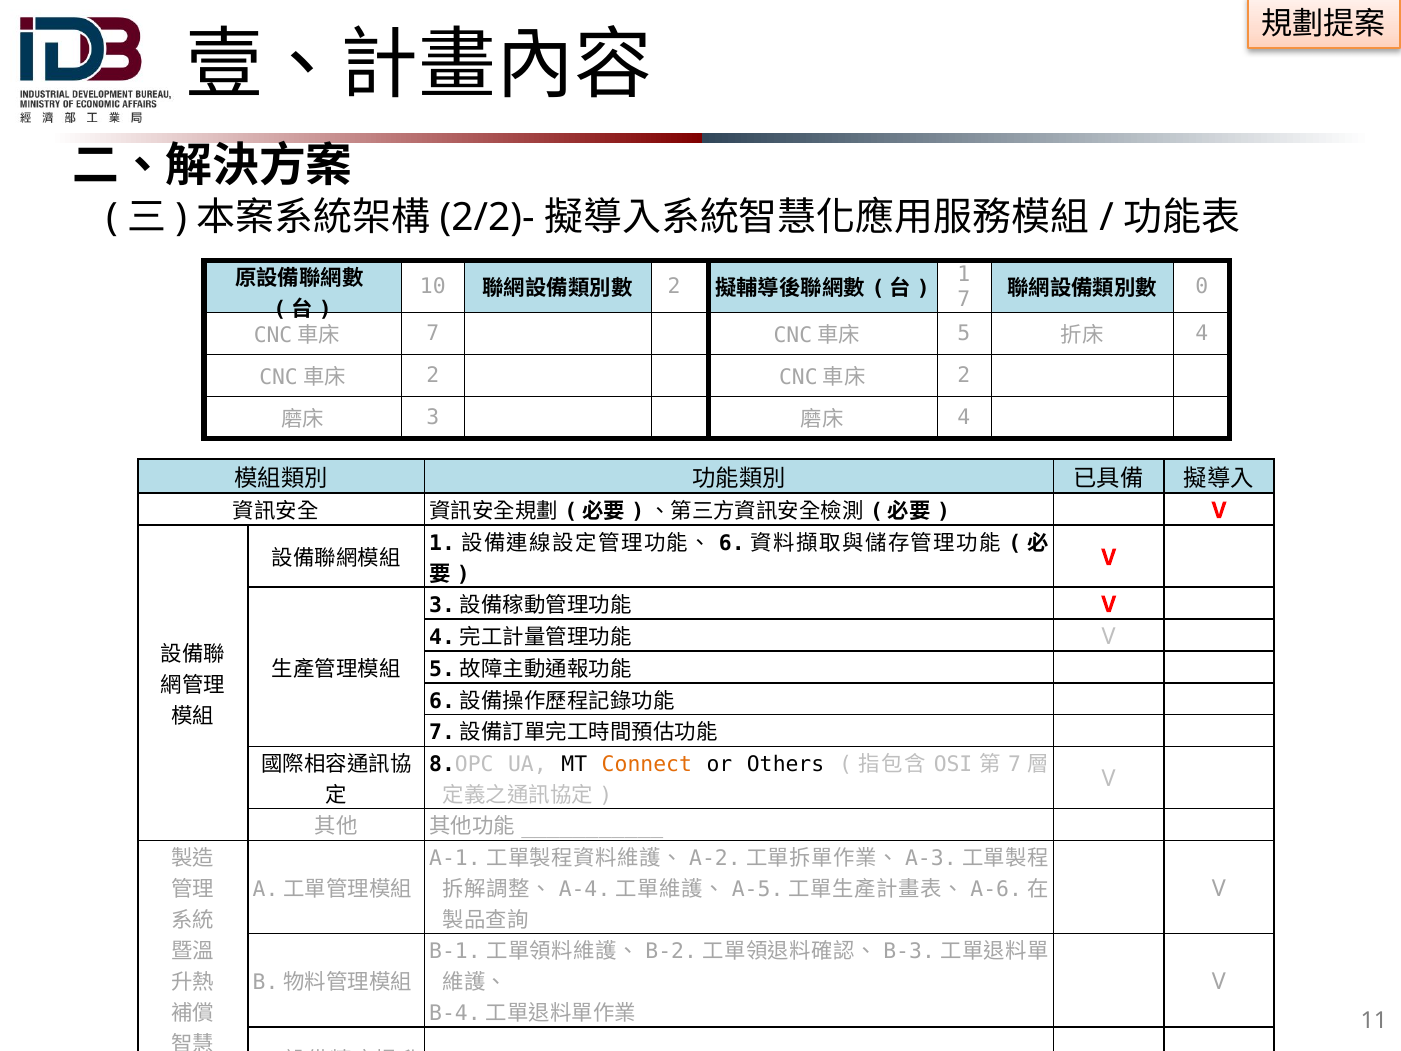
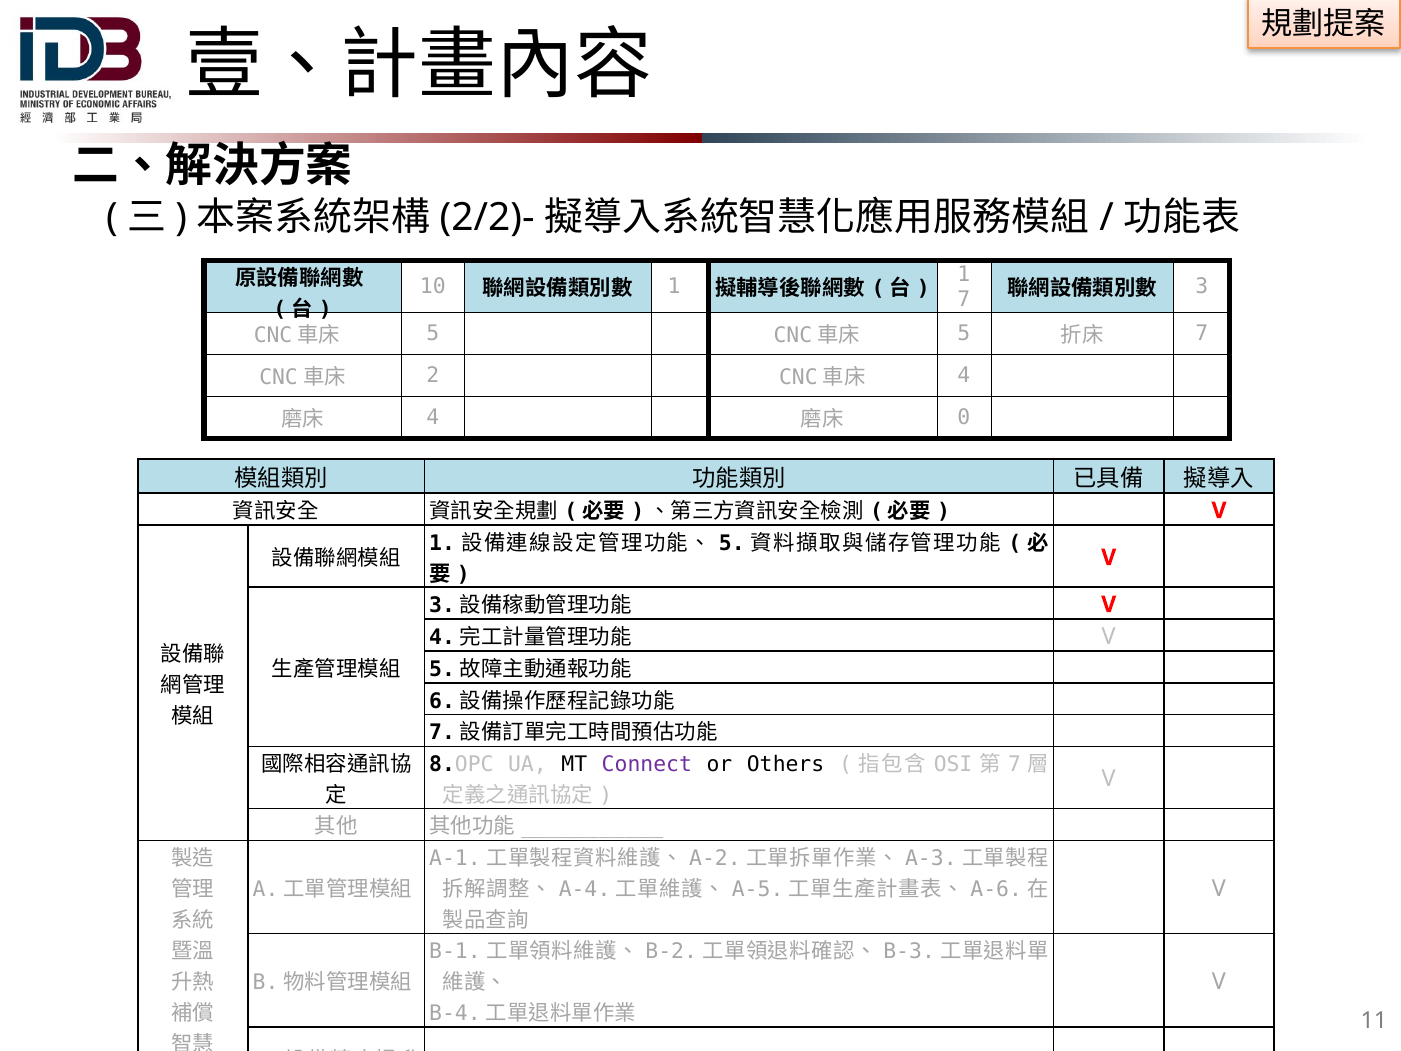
2 at (674, 287): 2 -> 1
0: 0 -> 3
7 at (433, 333): 7 -> 5
4 at (1202, 333): 4 -> 7
2 at (964, 375): 2 -> 4
3 at (433, 418): 3 -> 4
4 at (964, 418): 4 -> 0
6 at (732, 543): 6 -> 5
Connect colour: orange -> purple
